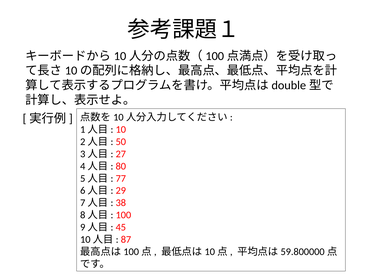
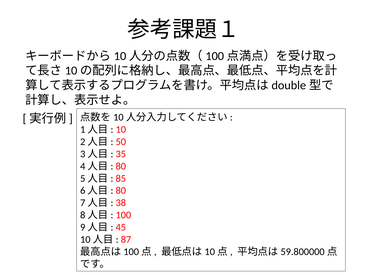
27: 27 -> 35
77: 77 -> 85
29 at (121, 191): 29 -> 80
